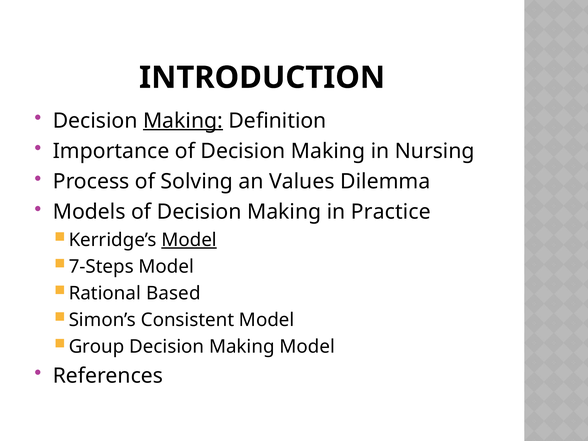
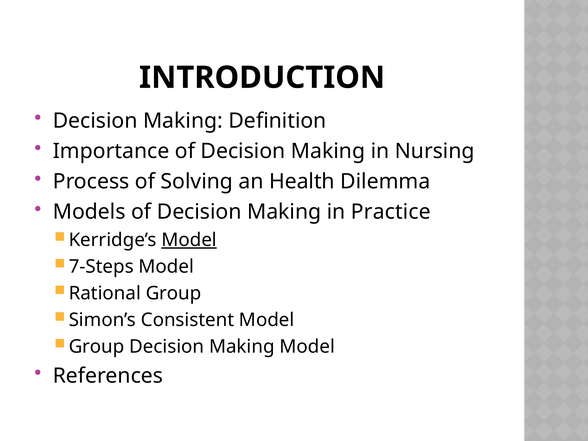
Making at (183, 121) underline: present -> none
Values: Values -> Health
Rational Based: Based -> Group
